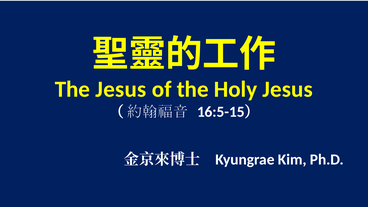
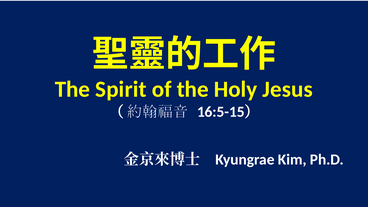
The Jesus: Jesus -> Spirit
